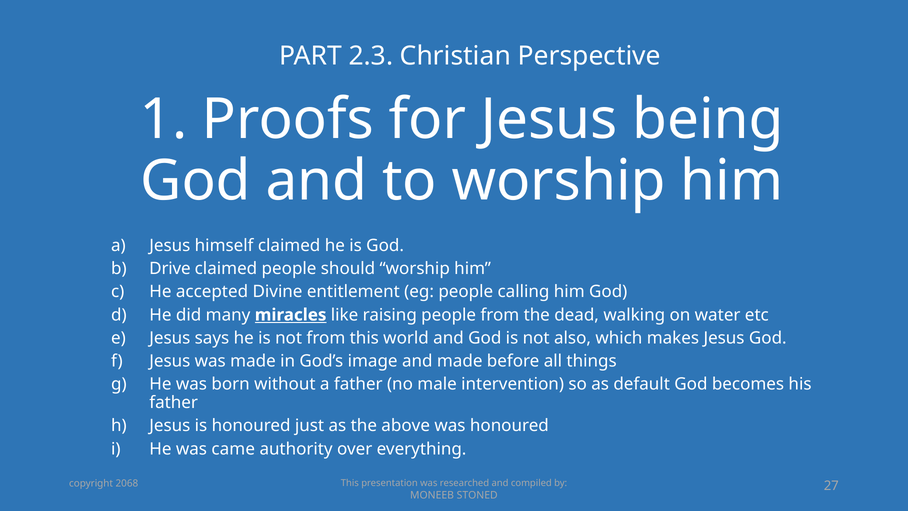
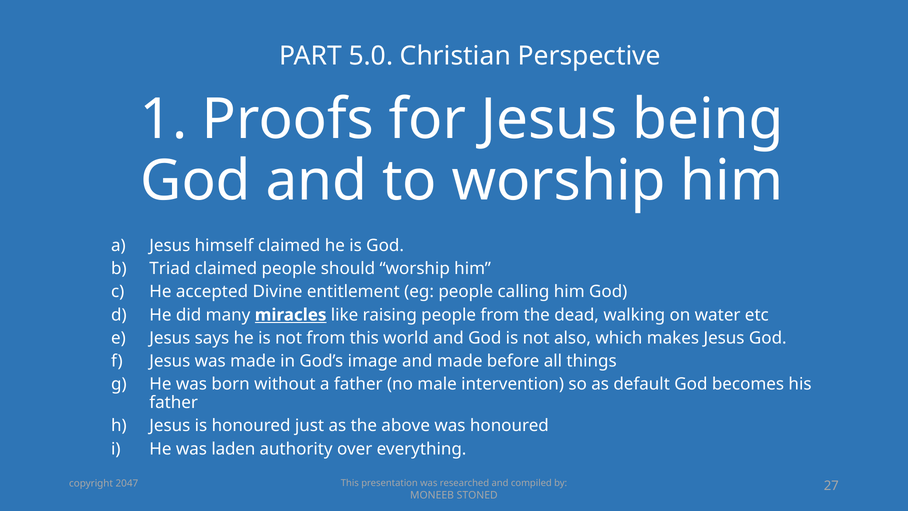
2.3: 2.3 -> 5.0
Drive: Drive -> Triad
came: came -> laden
2068: 2068 -> 2047
